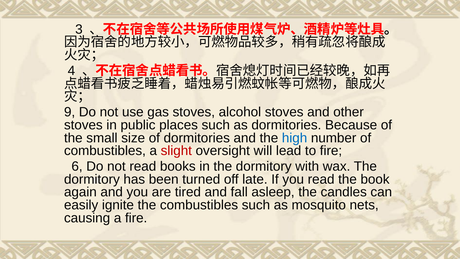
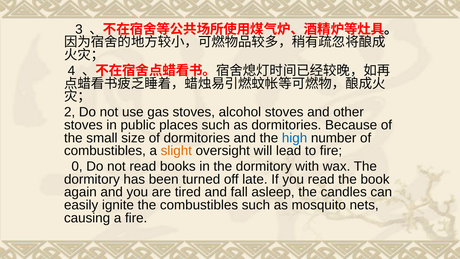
9: 9 -> 2
slight colour: red -> orange
6: 6 -> 0
